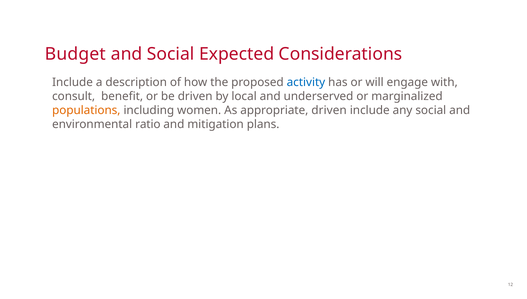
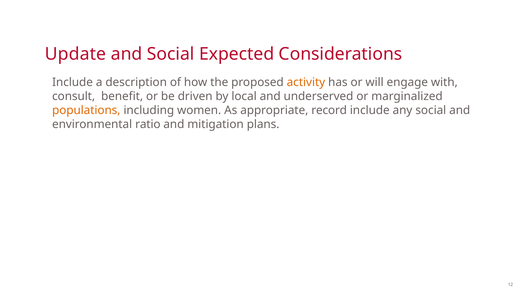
Budget: Budget -> Update
activity colour: blue -> orange
appropriate driven: driven -> record
